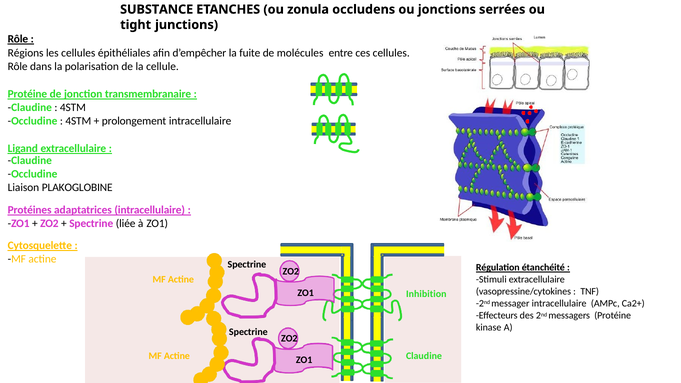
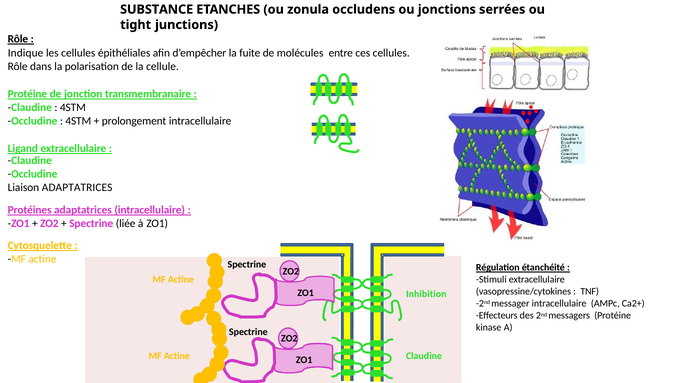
Régions: Régions -> Indique
Liaison PLAKOGLOBINE: PLAKOGLOBINE -> ADAPTATRICES
